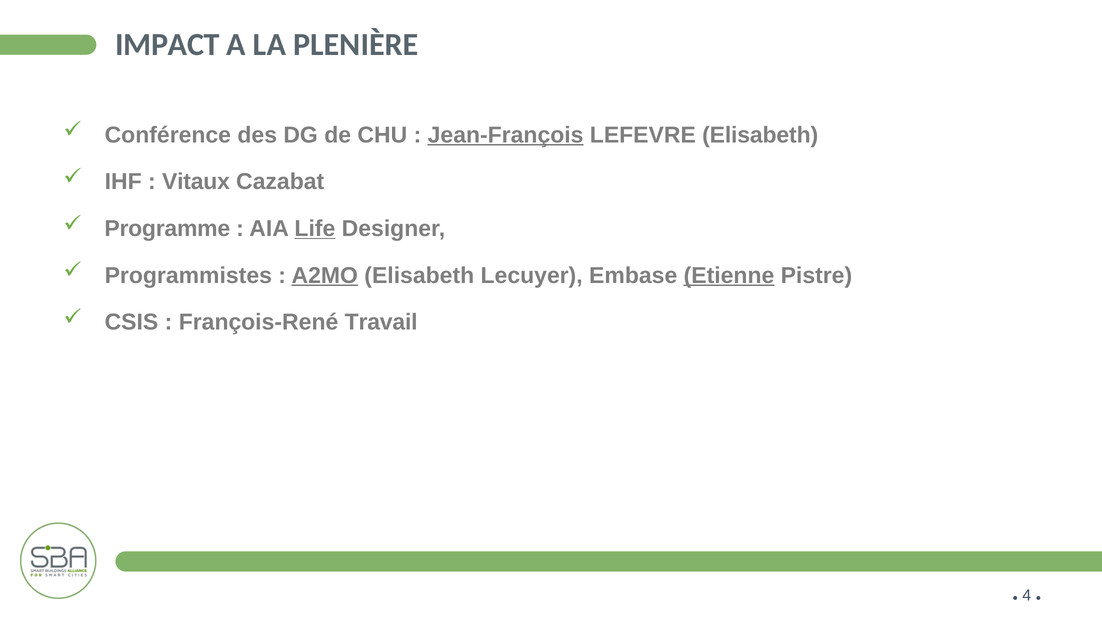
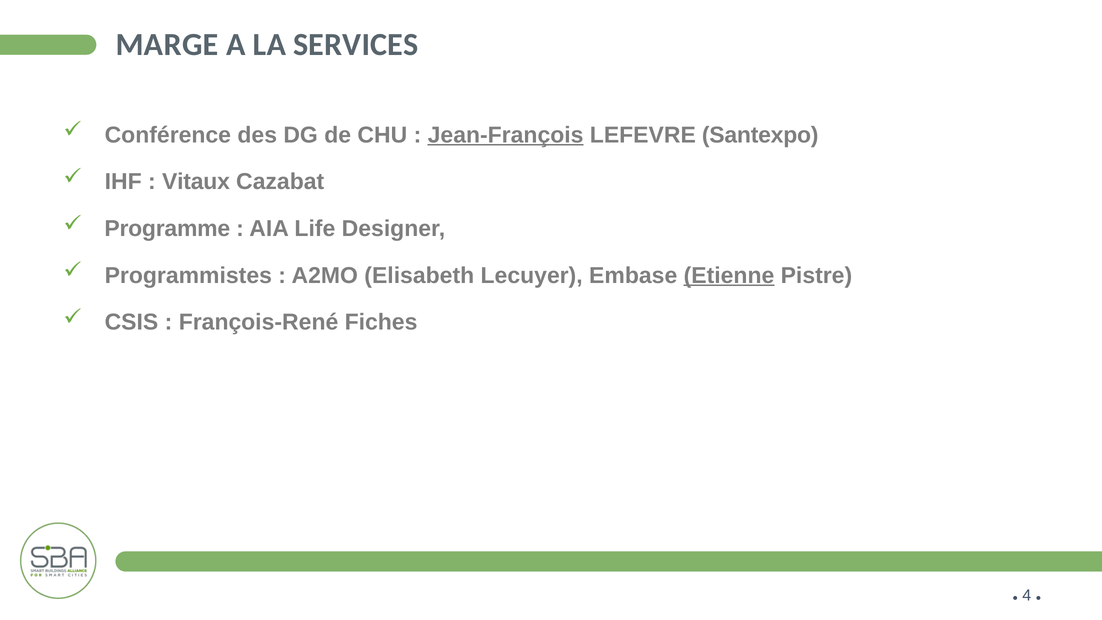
IMPACT: IMPACT -> MARGE
PLENIÈRE: PLENIÈRE -> SERVICES
LEFEVRE Elisabeth: Elisabeth -> Santexpo
Life underline: present -> none
A2MO underline: present -> none
Travail: Travail -> Fiches
